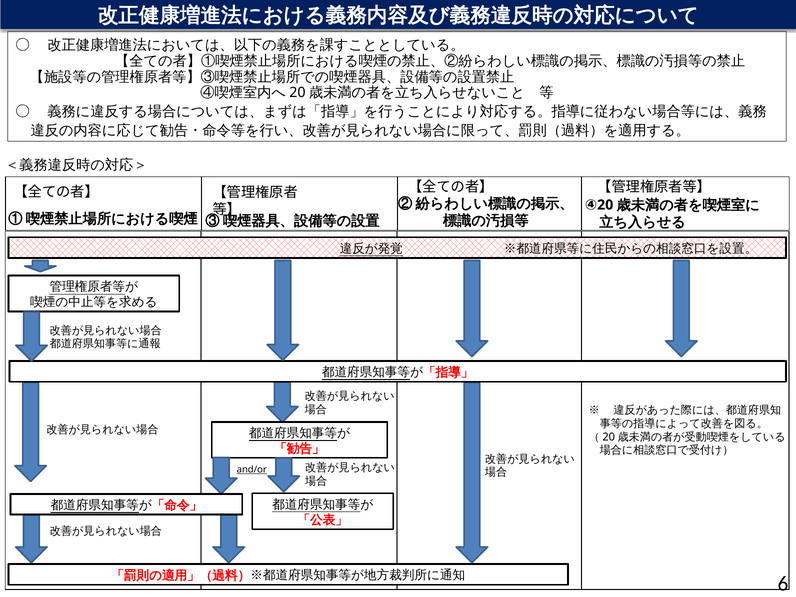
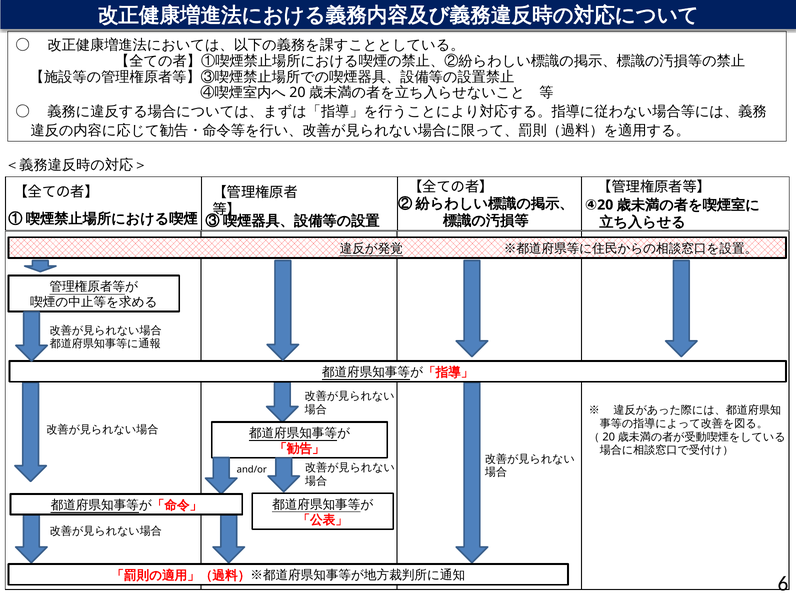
and/or underline: present -> none
